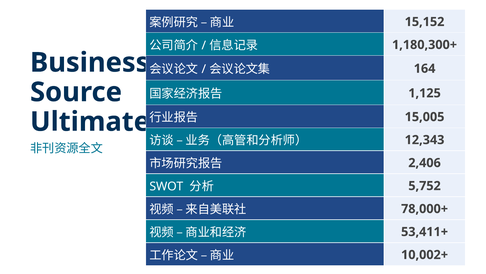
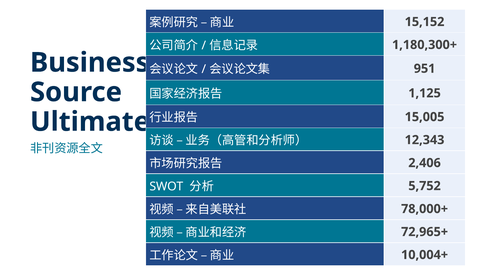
164: 164 -> 951
53,411+: 53,411+ -> 72,965+
10,002+: 10,002+ -> 10,004+
